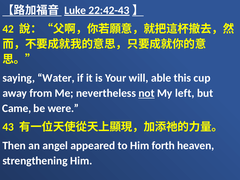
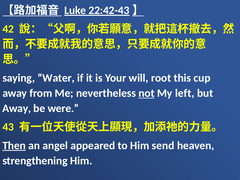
able: able -> root
Came at (17, 108): Came -> Away
Then underline: none -> present
forth: forth -> send
